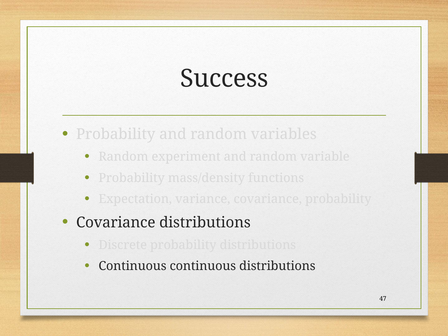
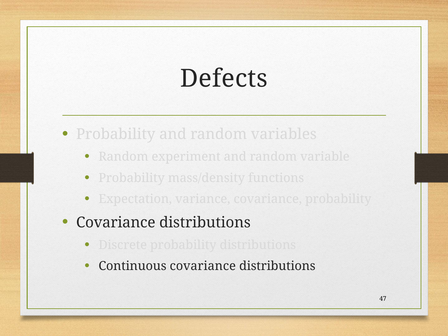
Success: Success -> Defects
Continuous continuous: continuous -> covariance
